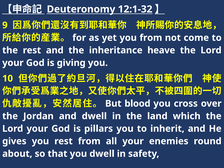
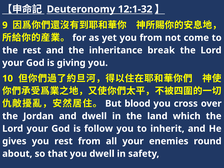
heave: heave -> break
pillars: pillars -> follow
